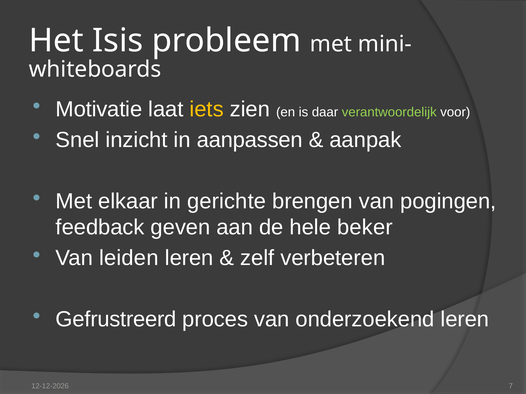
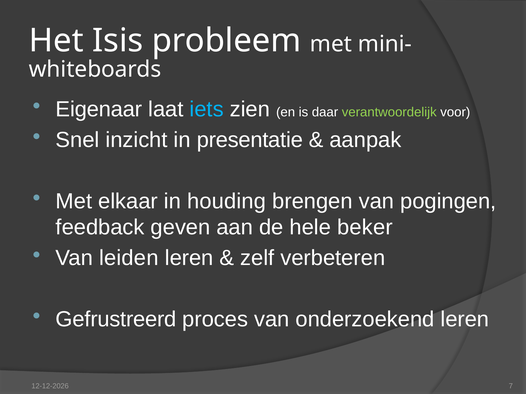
Motivatie: Motivatie -> Eigenaar
iets colour: yellow -> light blue
aanpassen: aanpassen -> presentatie
gerichte: gerichte -> houding
